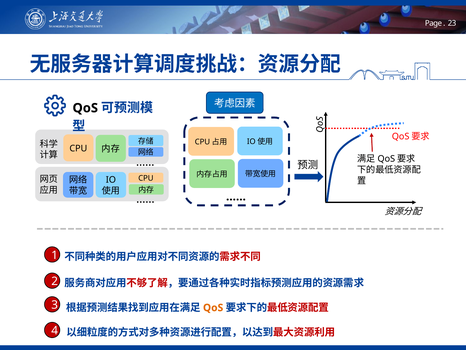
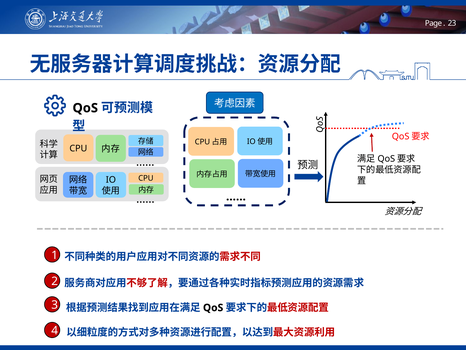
QoS at (213, 307) colour: orange -> black
